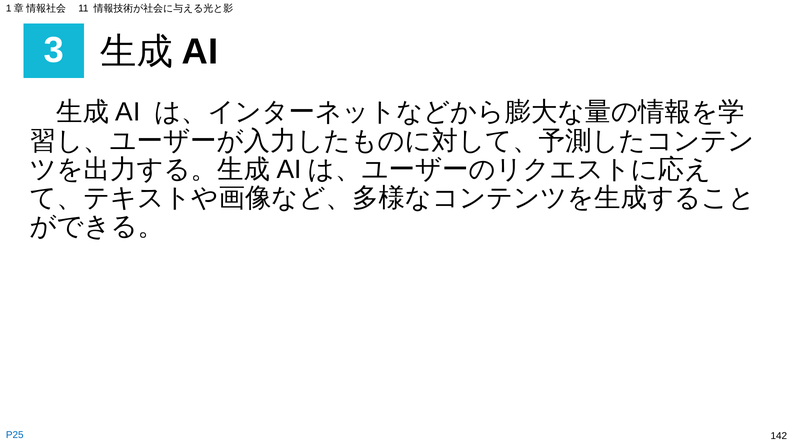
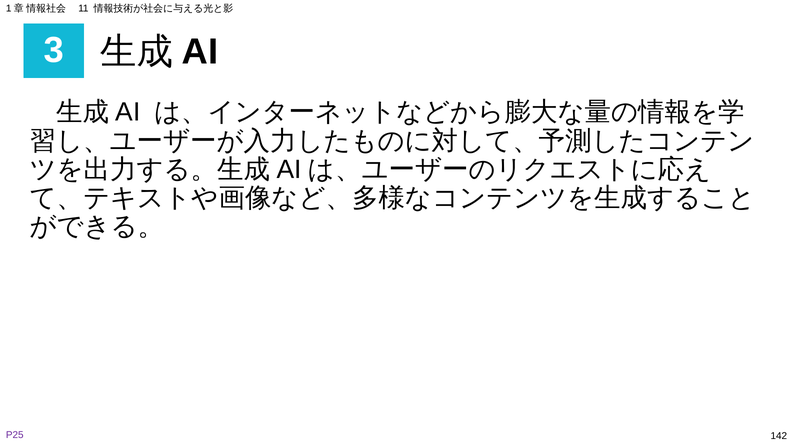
P25 colour: blue -> purple
